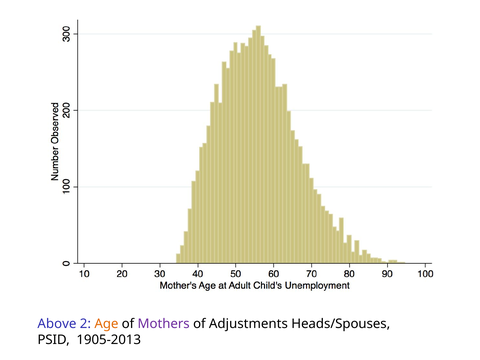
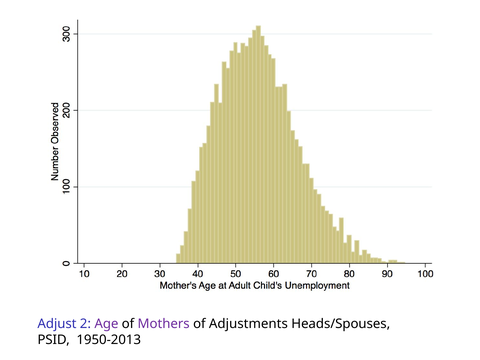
Above: Above -> Adjust
Age colour: orange -> purple
1905-2013: 1905-2013 -> 1950-2013
